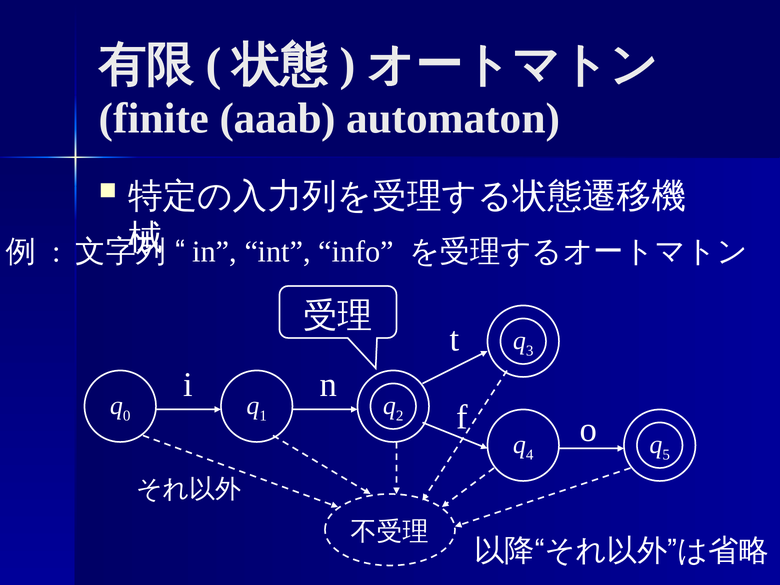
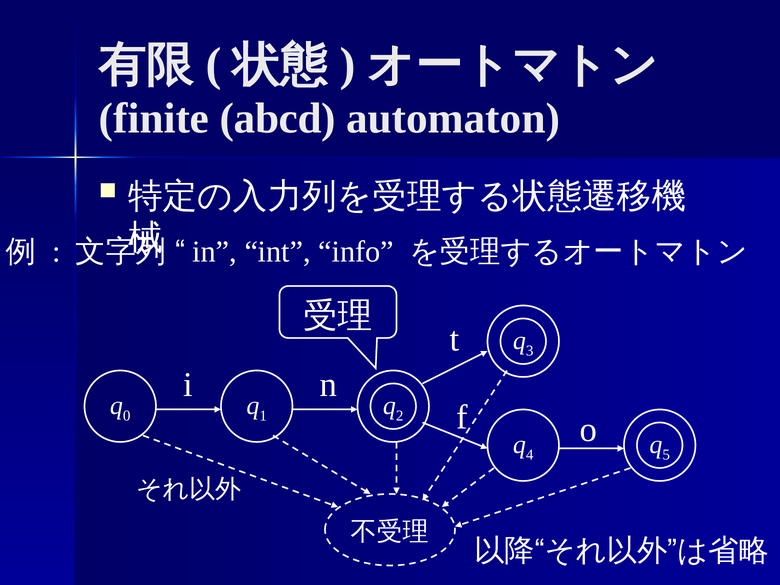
aaab: aaab -> abcd
